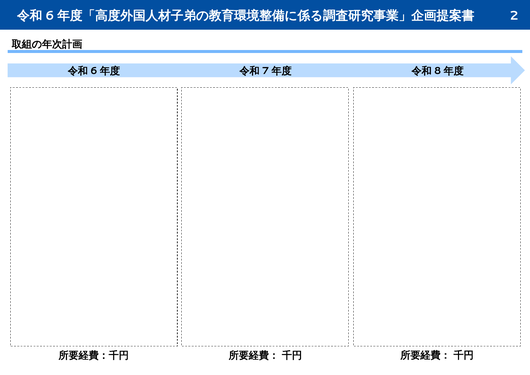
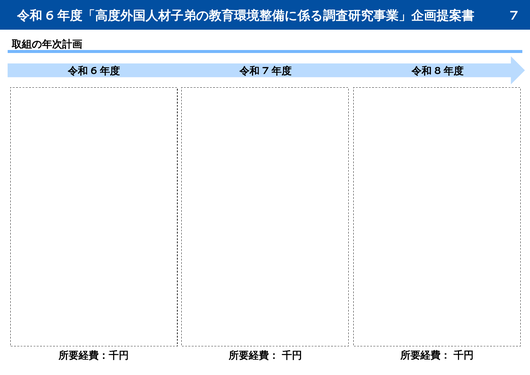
2: 2 -> 7
